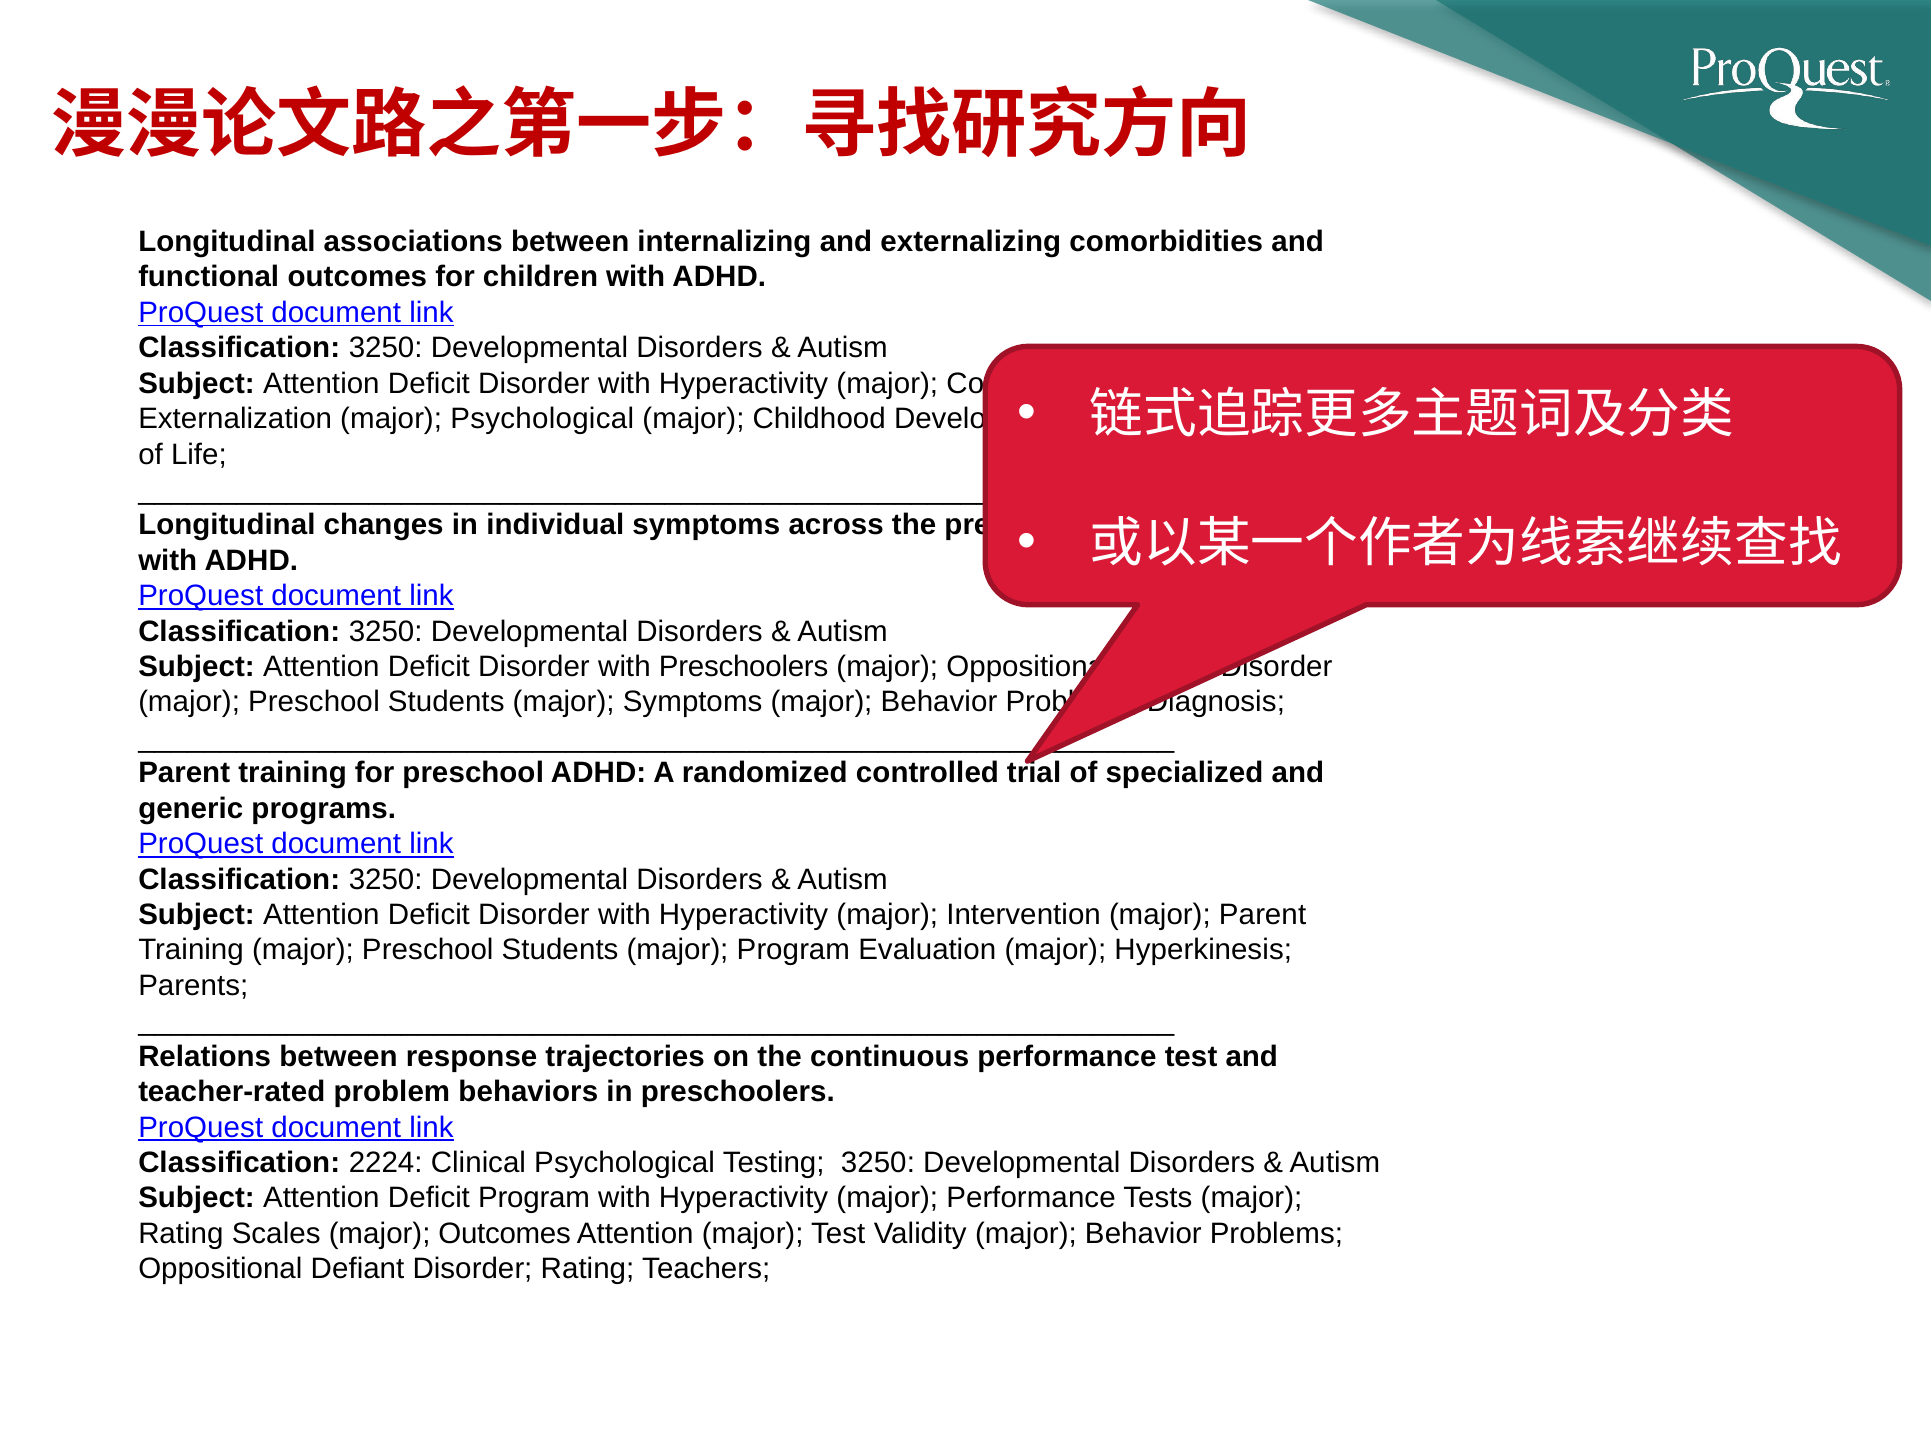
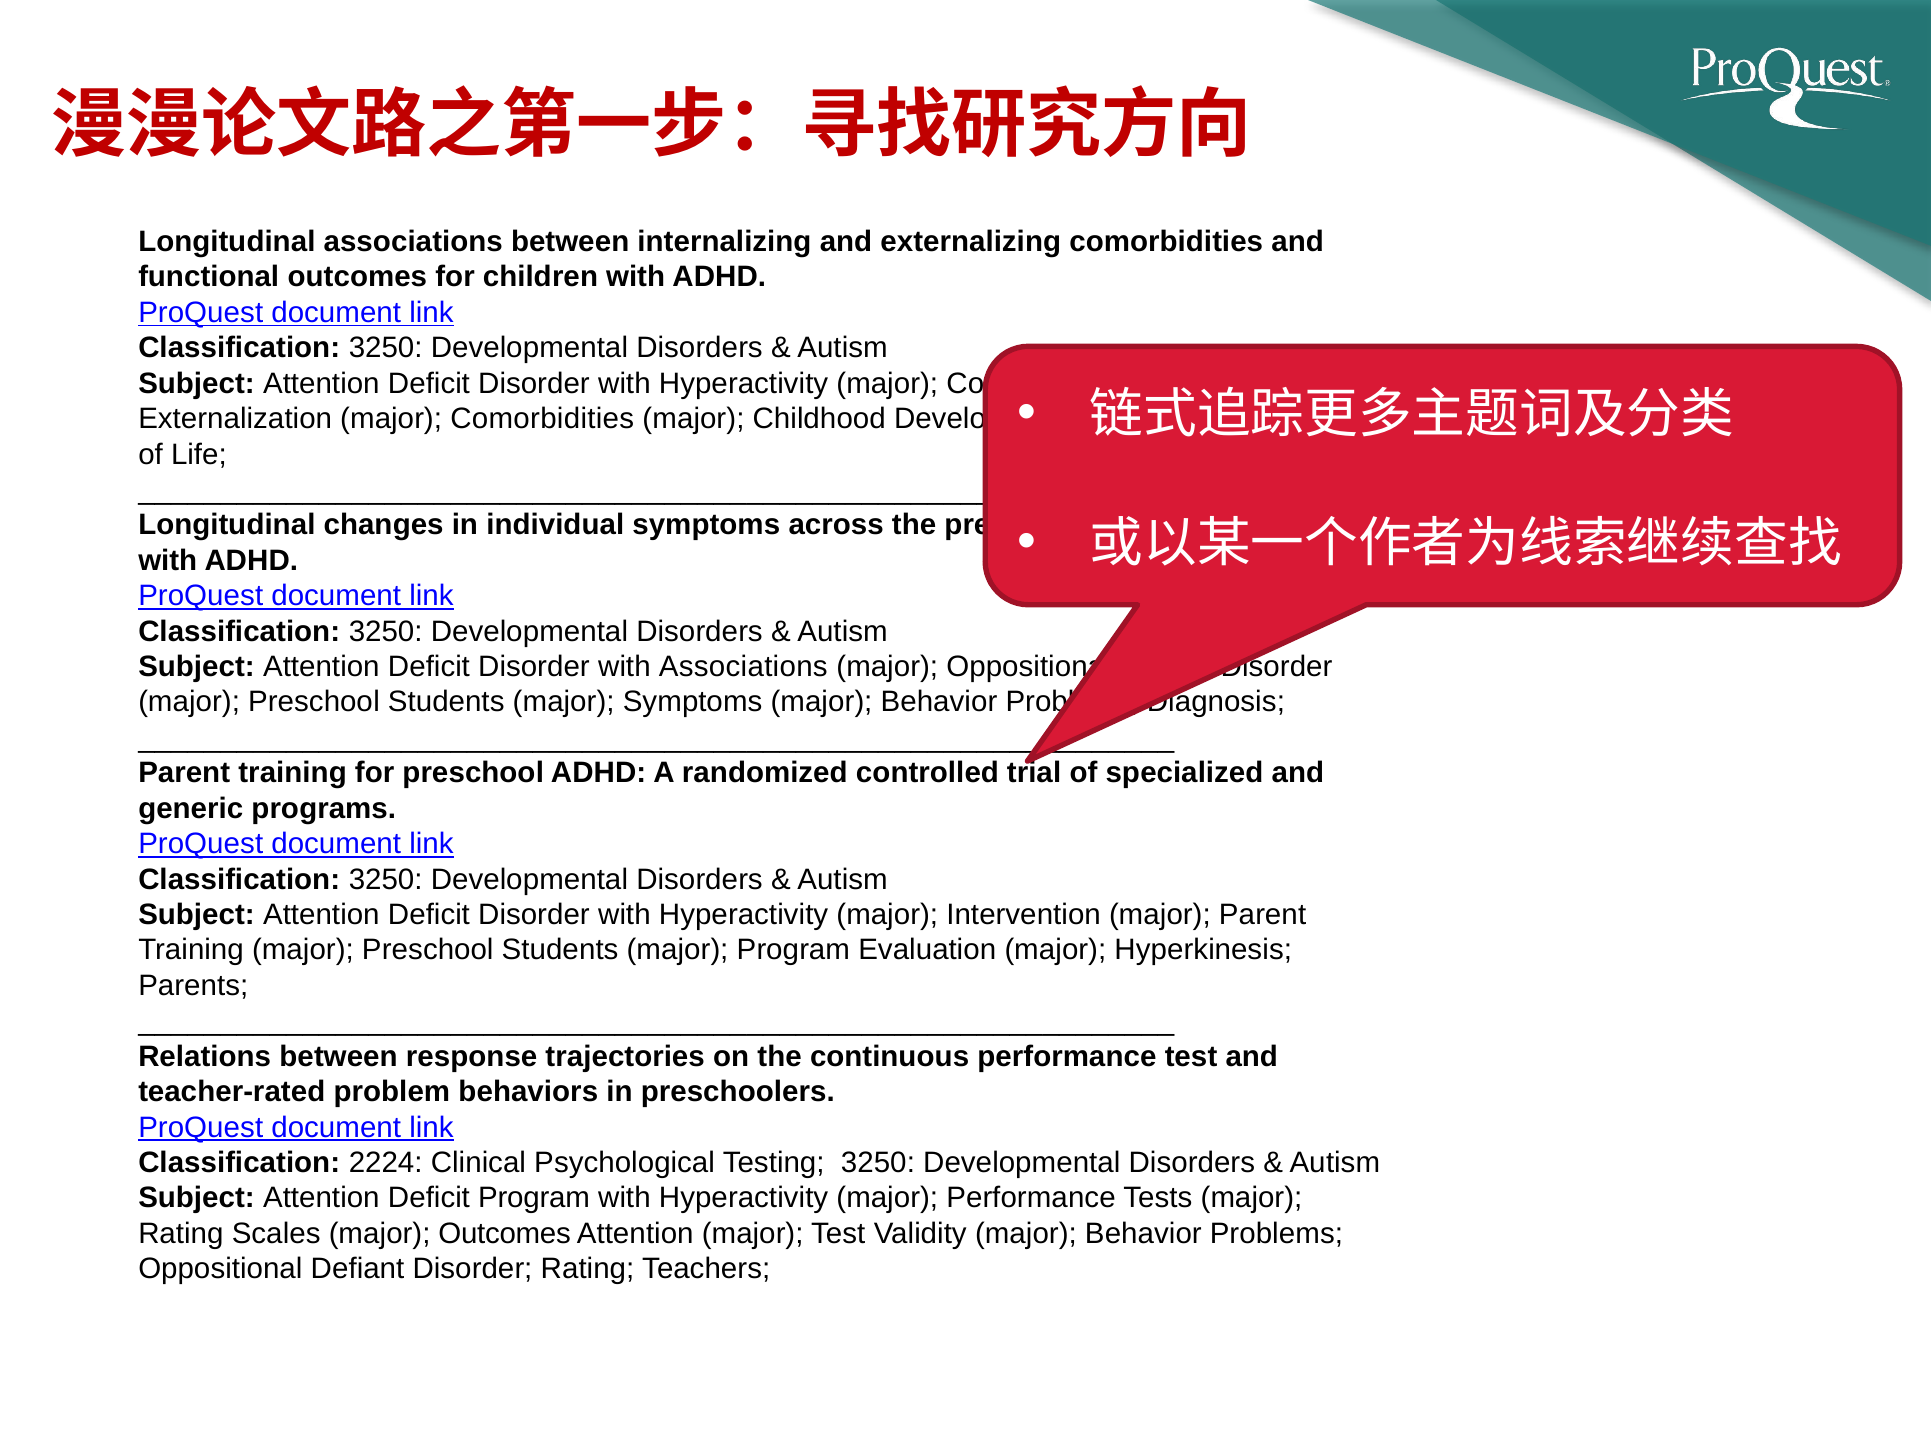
major Psychological: Psychological -> Comorbidities
with Preschoolers: Preschoolers -> Associations
